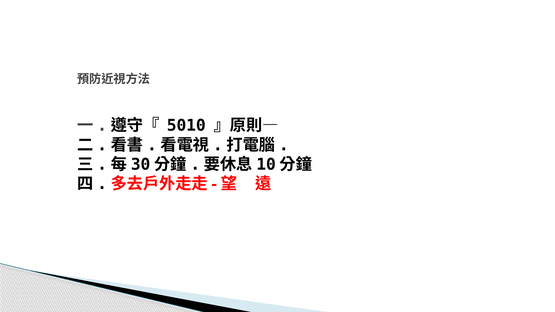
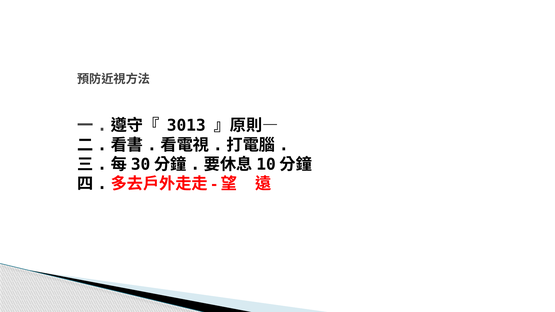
5010: 5010 -> 3013
